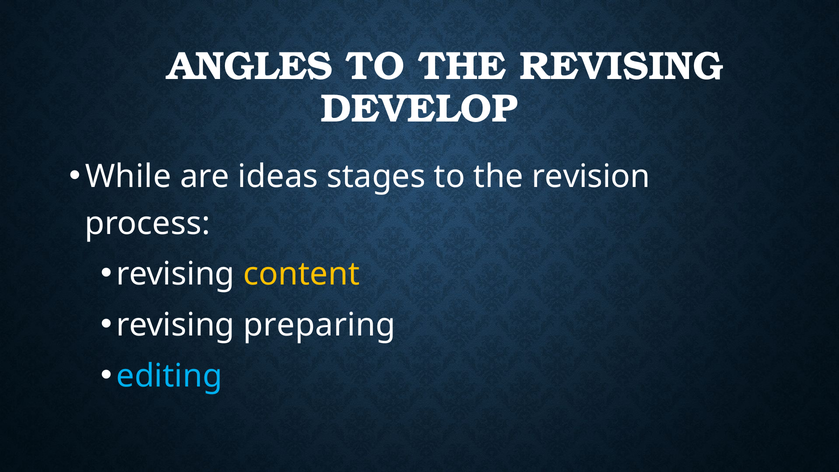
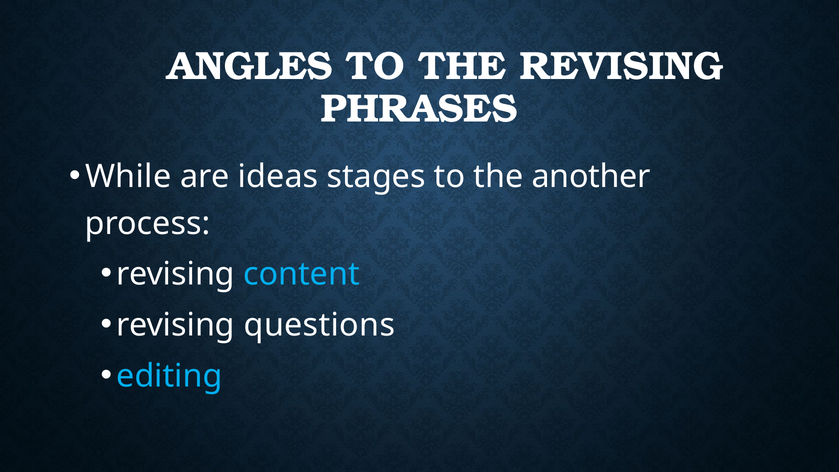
DEVELOP: DEVELOP -> PHRASES
revision: revision -> another
content colour: yellow -> light blue
preparing: preparing -> questions
